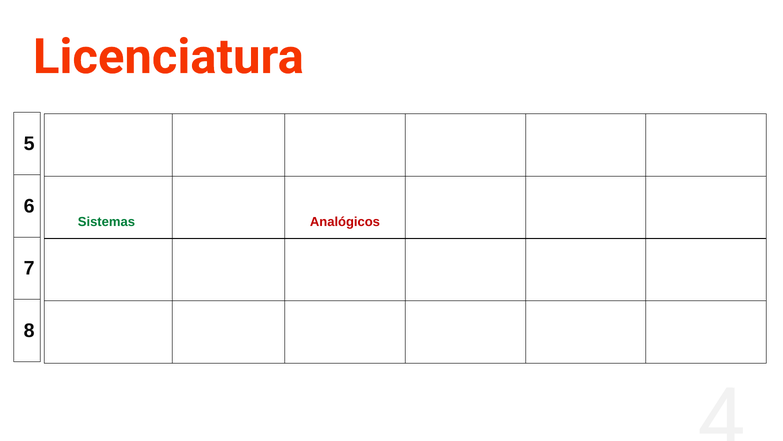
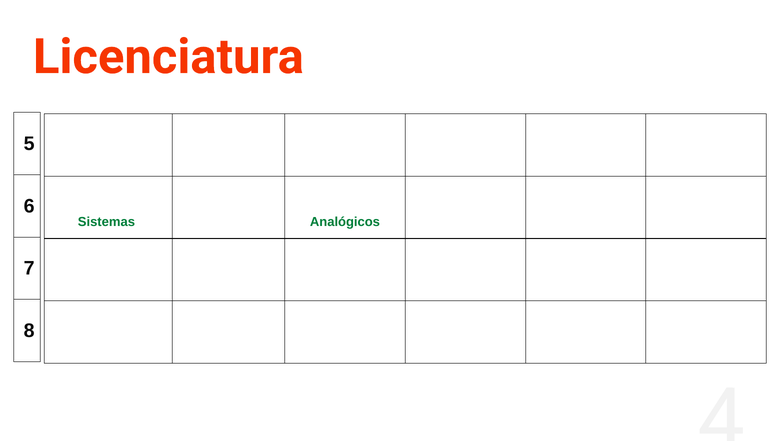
Analógicos colour: red -> green
